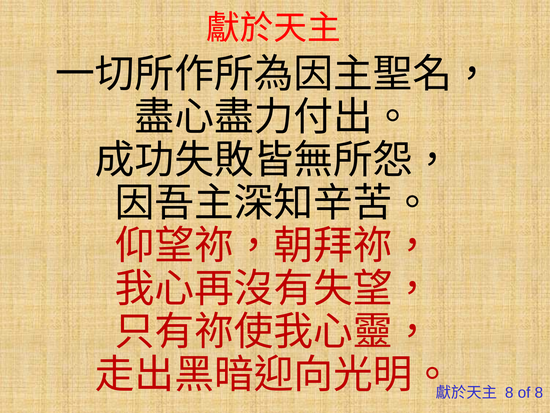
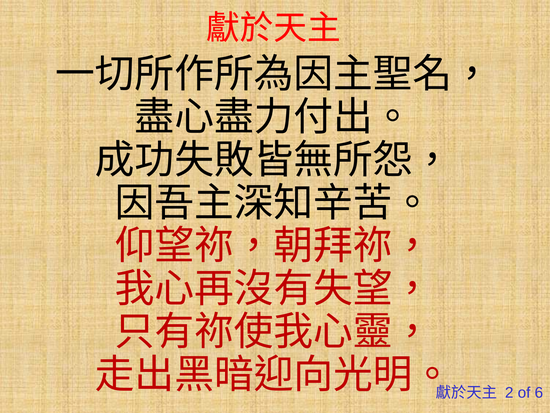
8 at (509, 392): 8 -> 2
of 8: 8 -> 6
